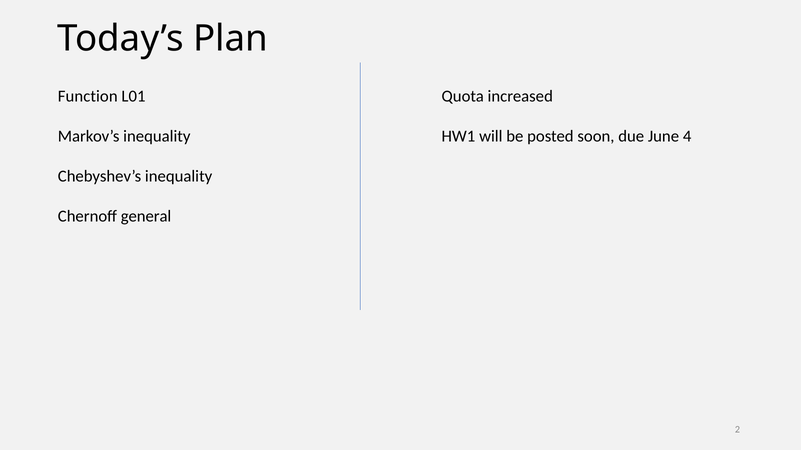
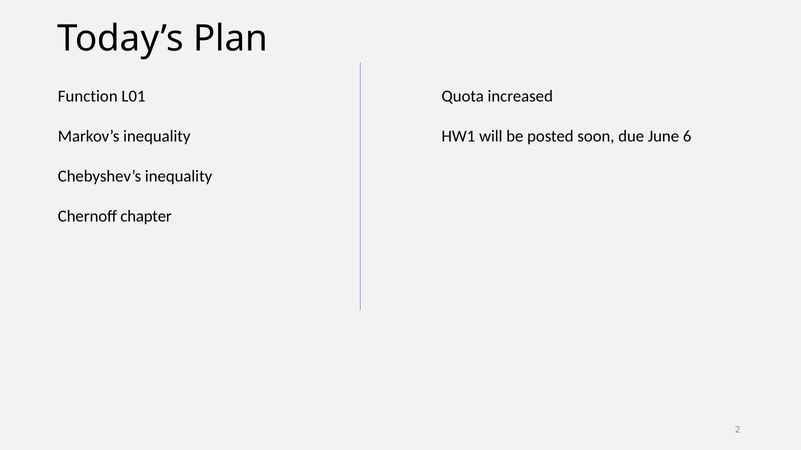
4: 4 -> 6
general: general -> chapter
